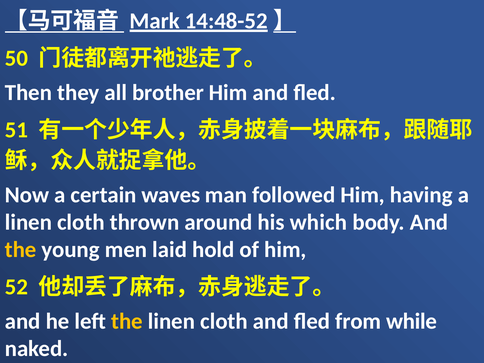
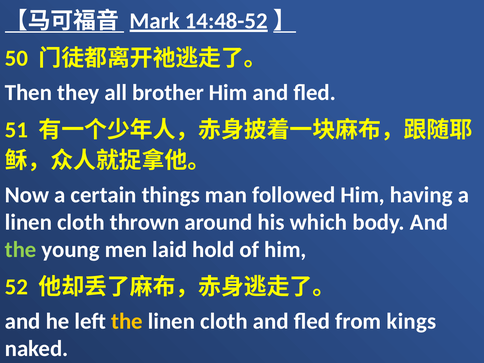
waves: waves -> things
the at (21, 250) colour: yellow -> light green
while: while -> kings
